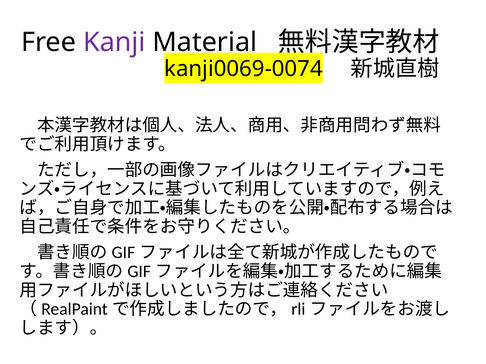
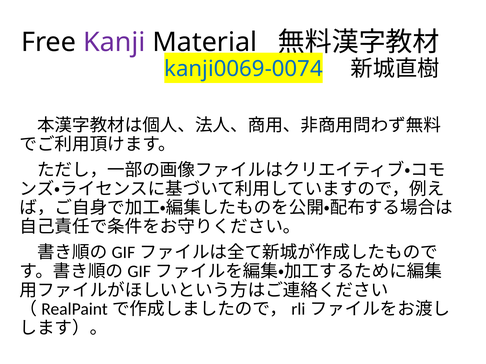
kanji0069-0074 colour: black -> blue
